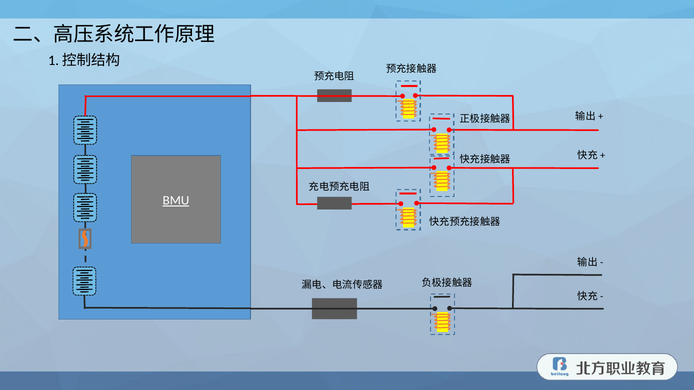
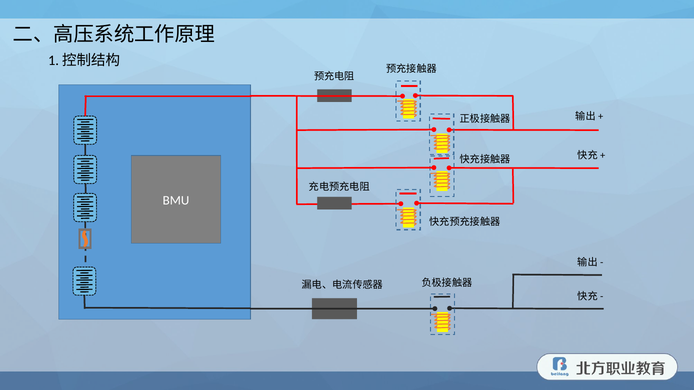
BMU underline: present -> none
